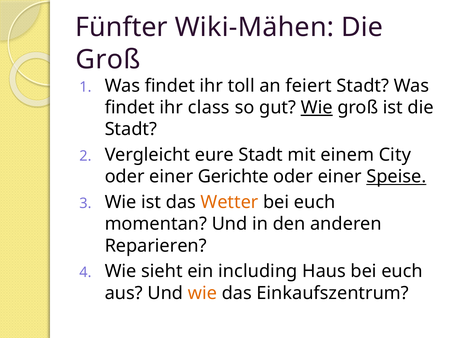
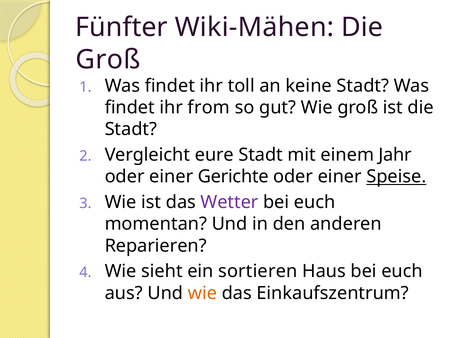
feiert: feiert -> keine
class: class -> from
Wie at (317, 108) underline: present -> none
City: City -> Jahr
Wetter colour: orange -> purple
including: including -> sortieren
